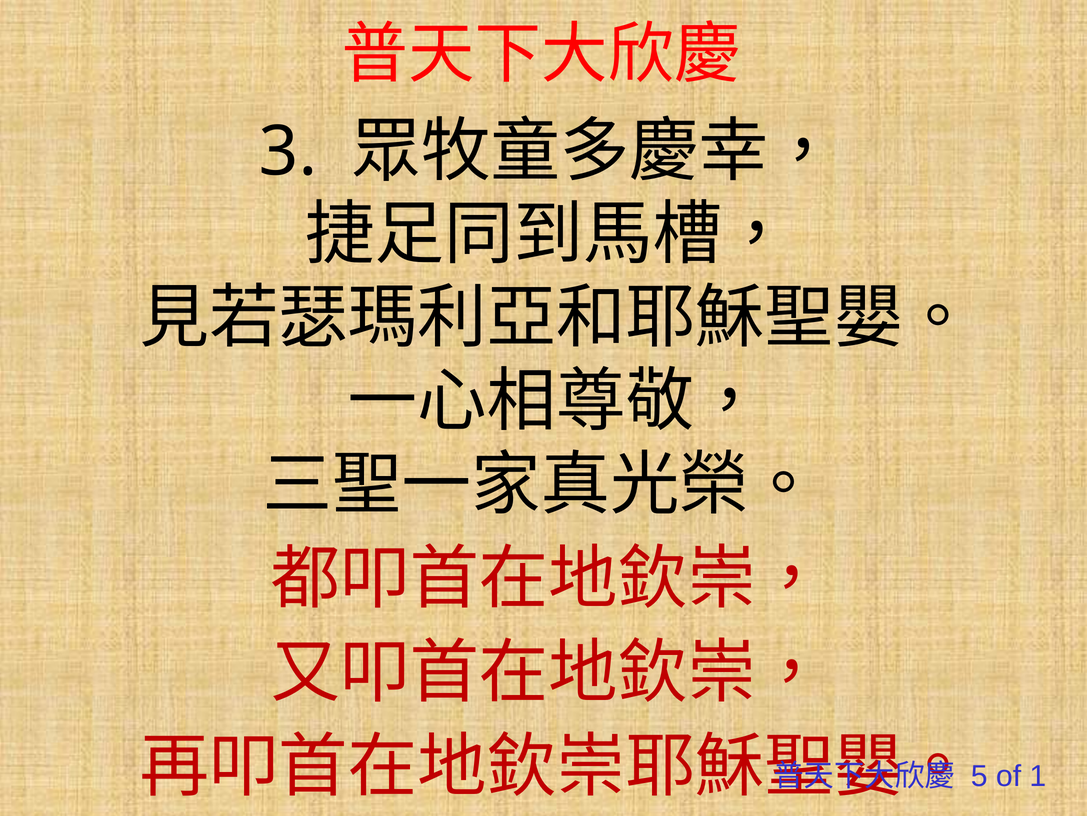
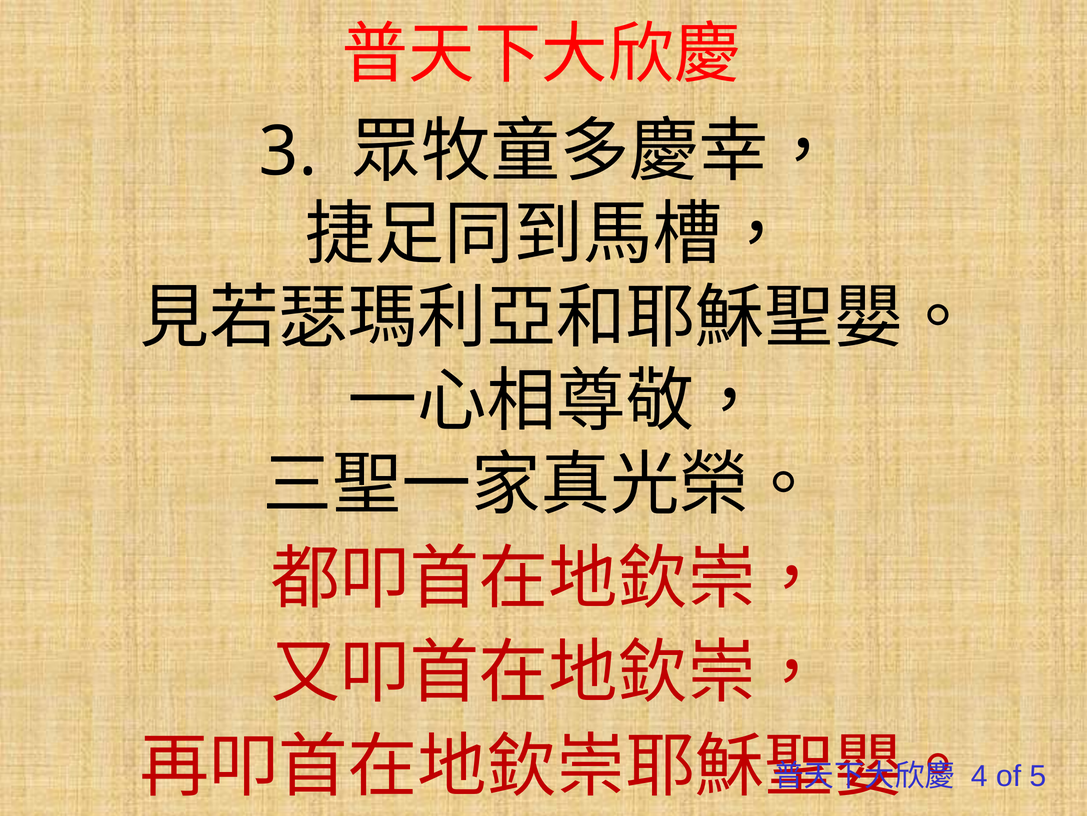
5: 5 -> 4
1: 1 -> 5
